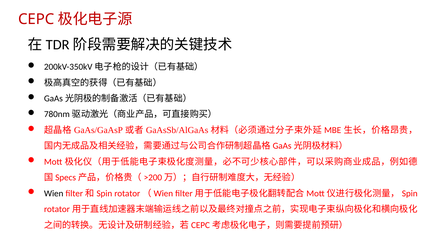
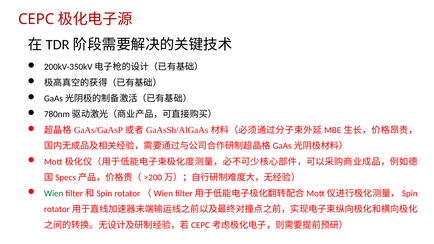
Wien colour: black -> green
